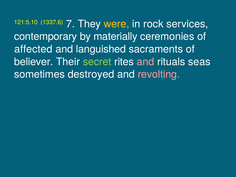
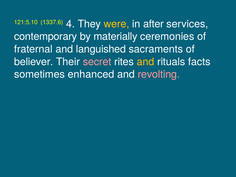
7: 7 -> 4
rock: rock -> after
affected: affected -> fraternal
secret colour: light green -> pink
and at (145, 62) colour: pink -> yellow
seas: seas -> facts
destroyed: destroyed -> enhanced
